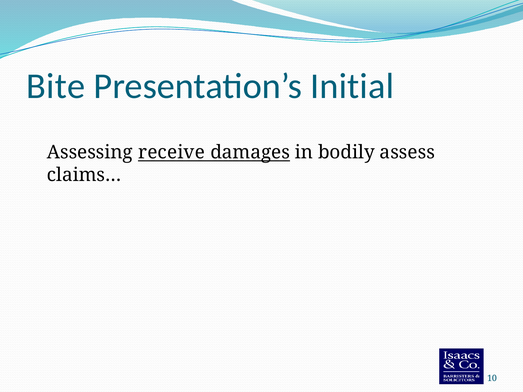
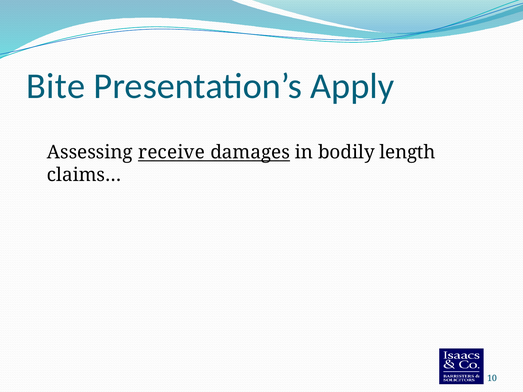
Initial: Initial -> Apply
assess: assess -> length
